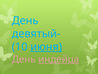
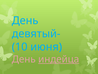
июня underline: present -> none
